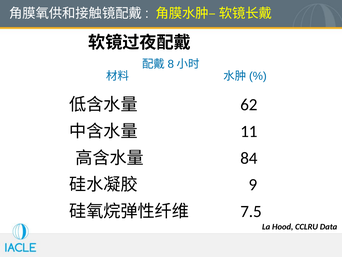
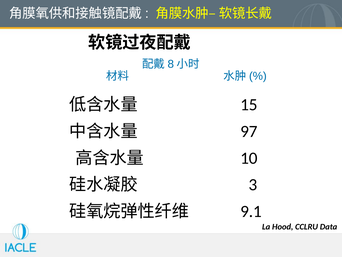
62: 62 -> 15
11: 11 -> 97
84: 84 -> 10
9: 9 -> 3
7.5: 7.5 -> 9.1
